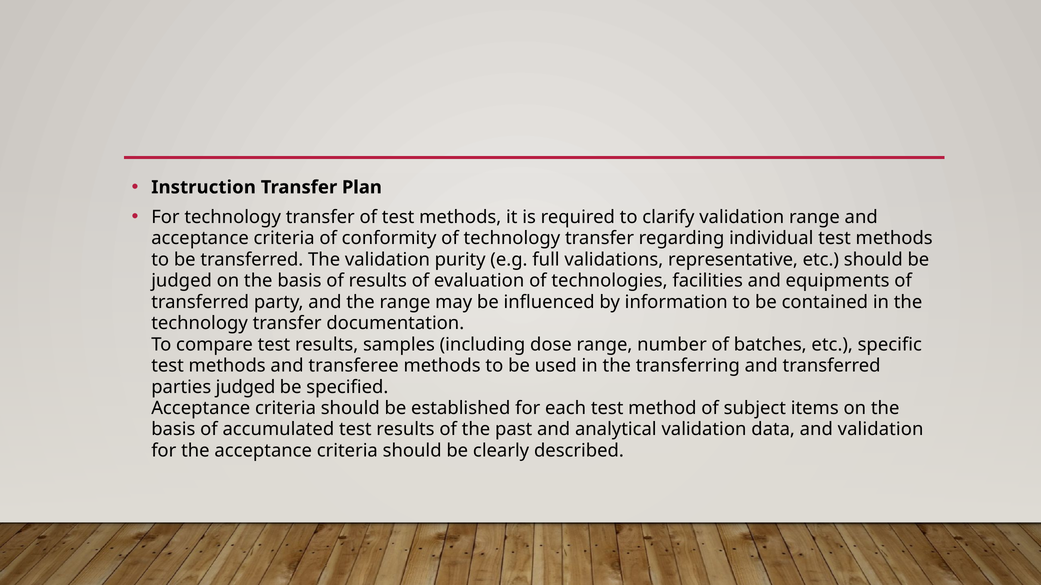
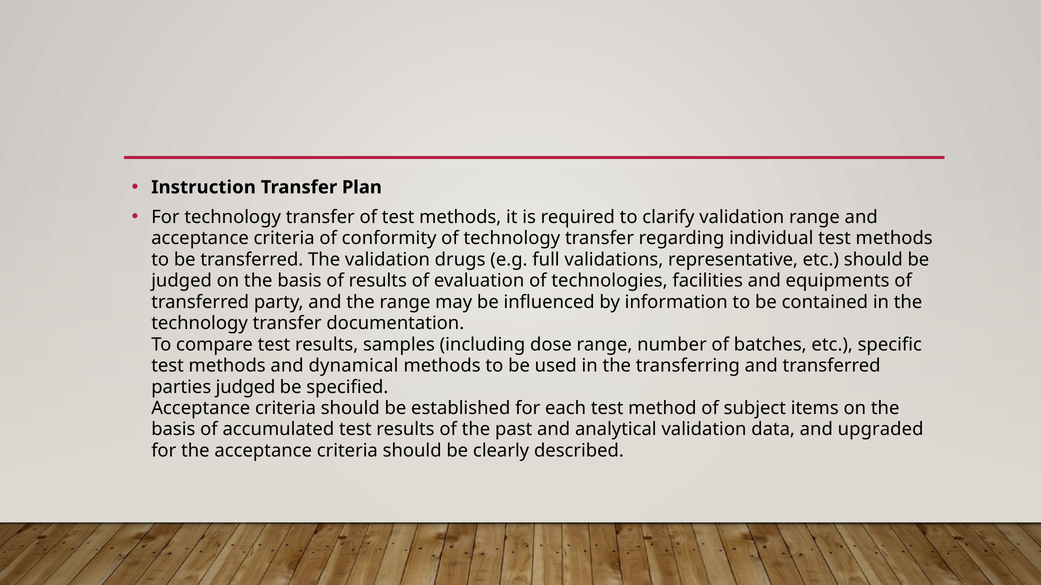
purity: purity -> drugs
transferee: transferee -> dynamical
and validation: validation -> upgraded
